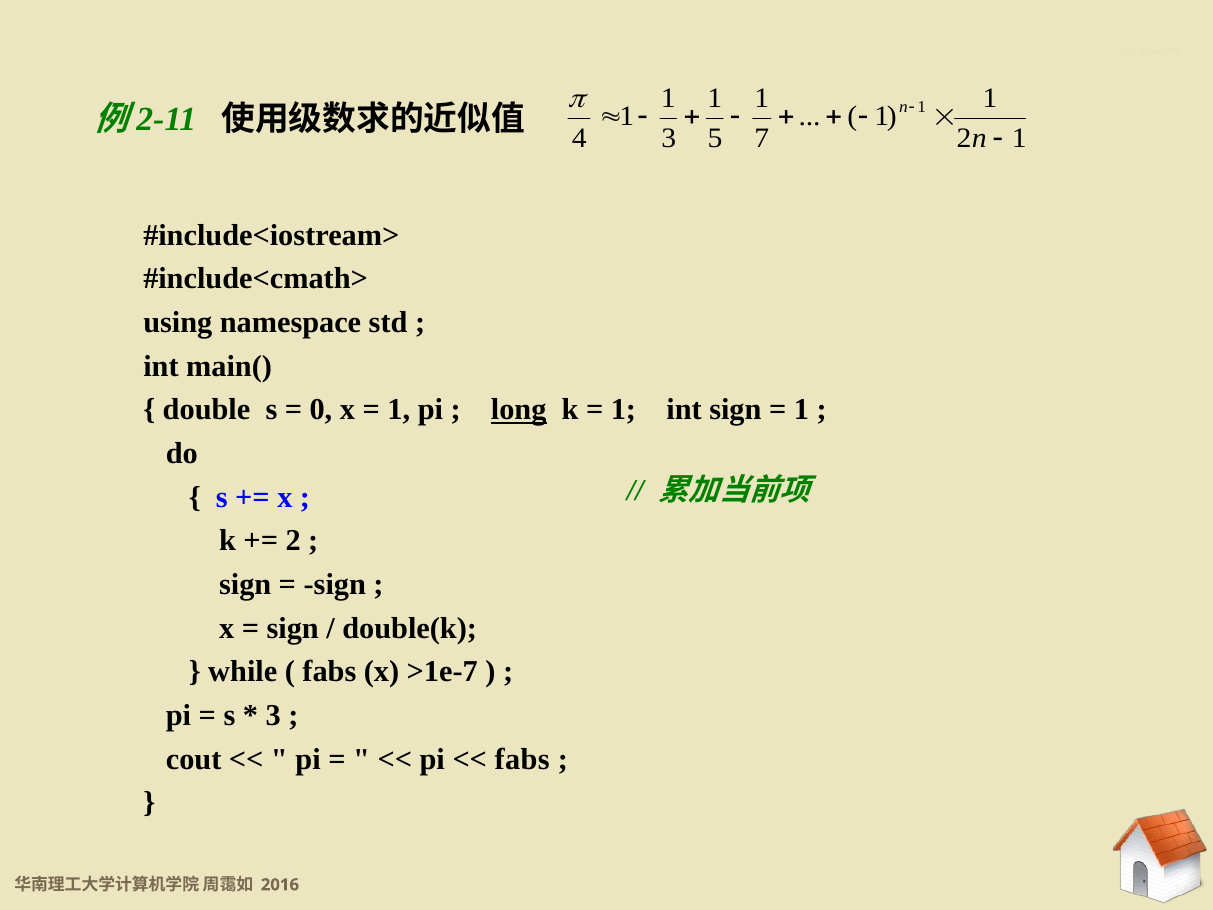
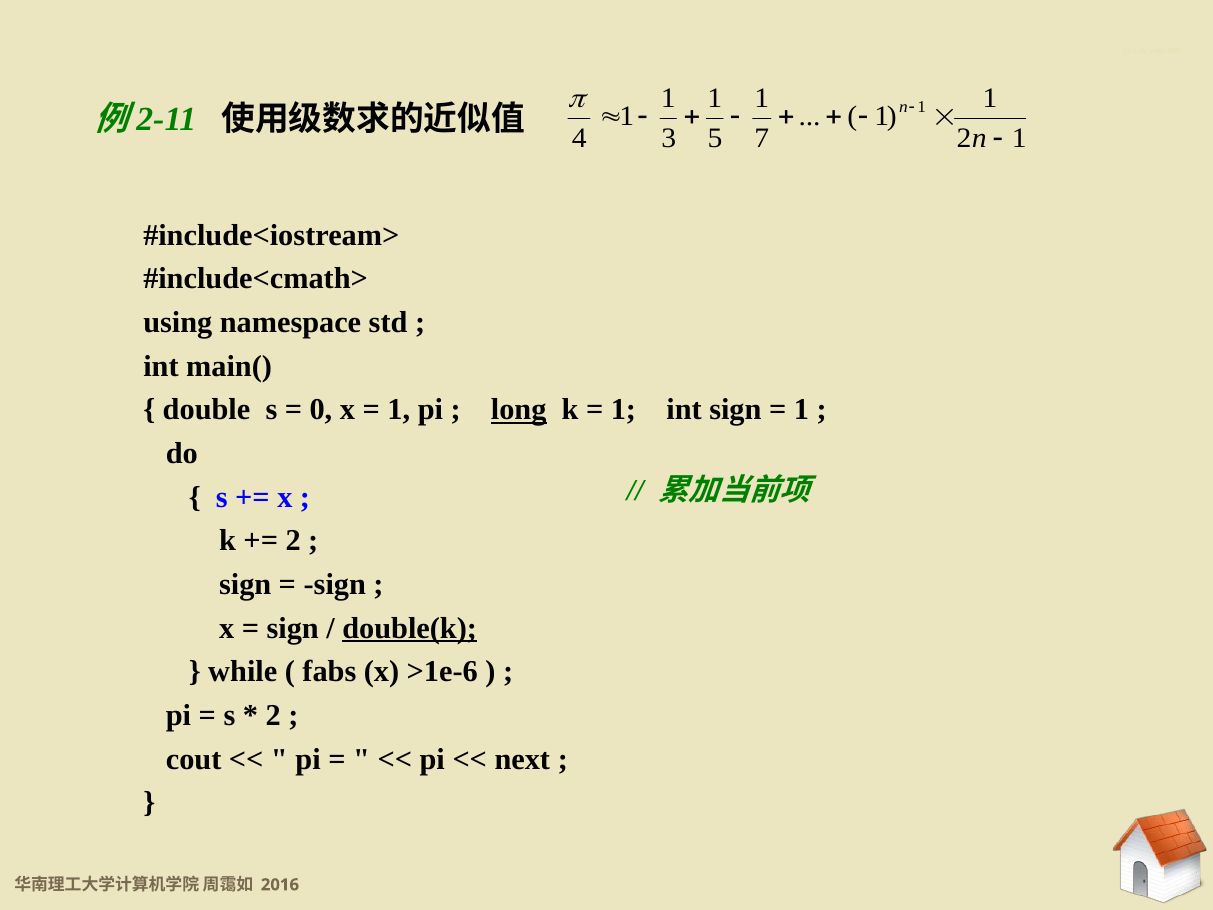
double(k underline: none -> present
>1e-7: >1e-7 -> >1e-6
3 at (273, 715): 3 -> 2
fabs at (522, 759): fabs -> next
